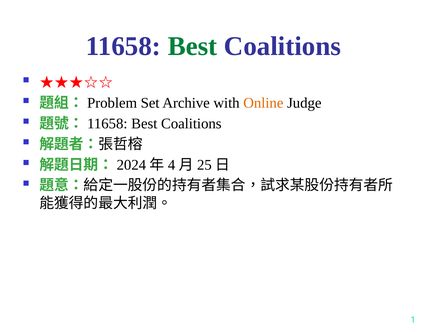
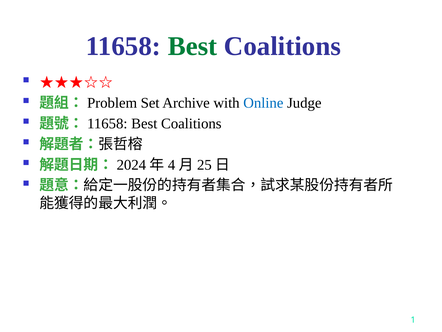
Online colour: orange -> blue
